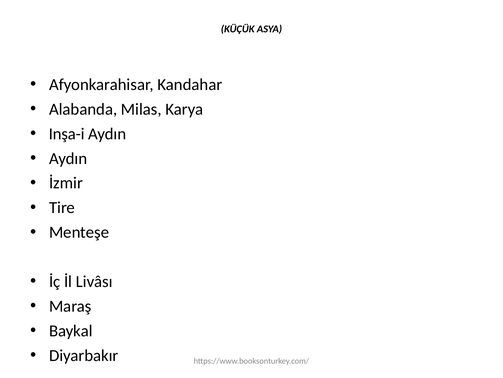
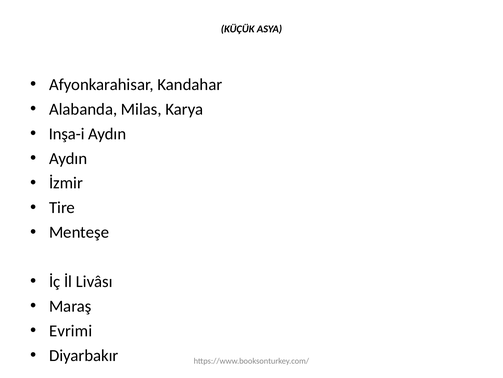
Baykal: Baykal -> Evrimi
